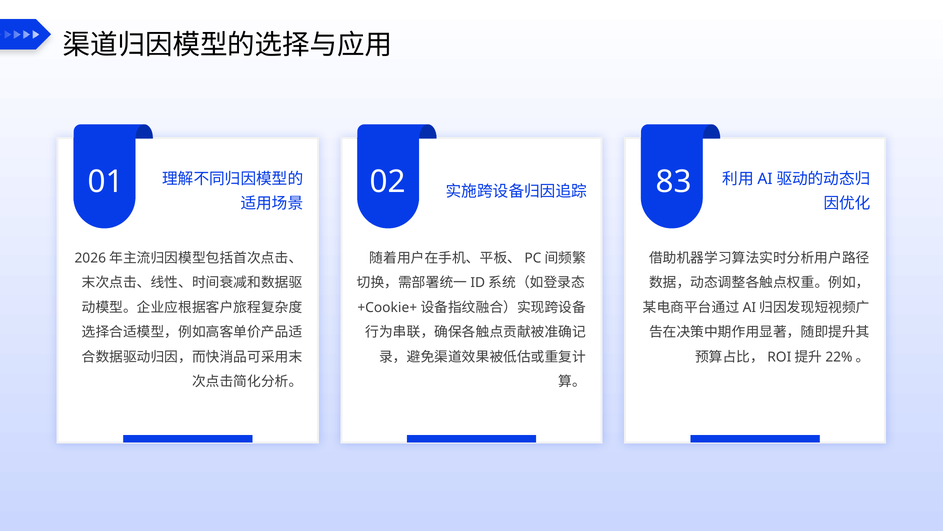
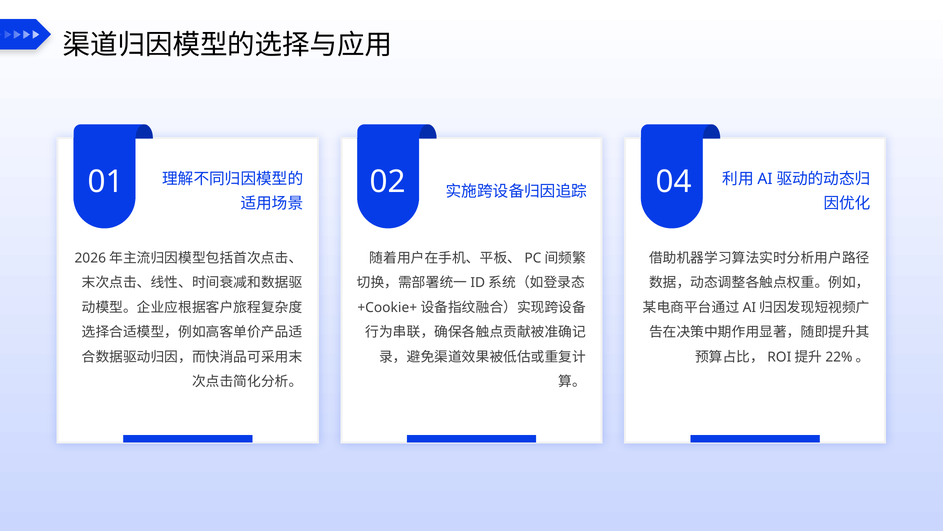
83: 83 -> 04
